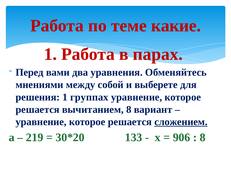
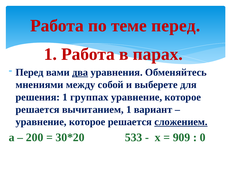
теме какие: какие -> перед
два underline: none -> present
вычитанием 8: 8 -> 1
219: 219 -> 200
133: 133 -> 533
906: 906 -> 909
8 at (203, 137): 8 -> 0
